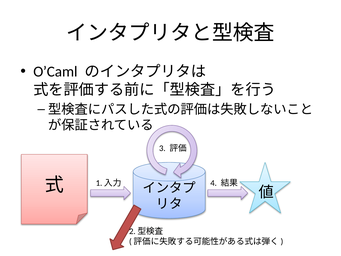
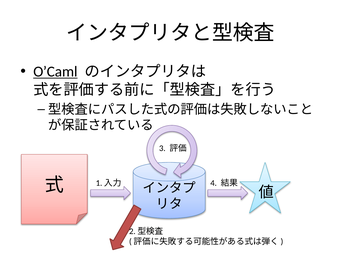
O’Caml underline: none -> present
